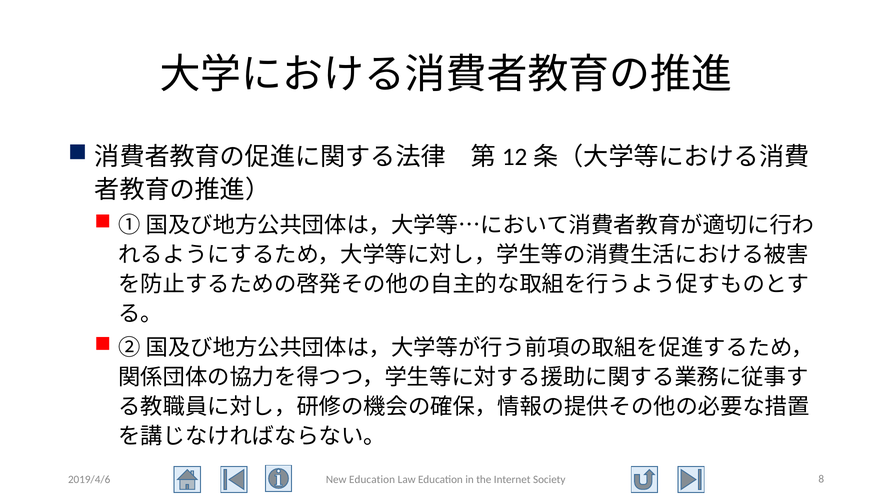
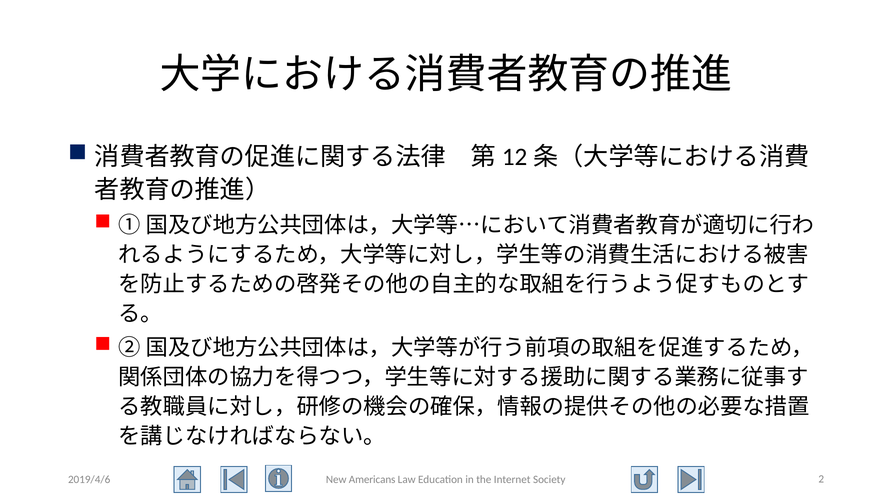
New Education: Education -> Americans
8: 8 -> 2
